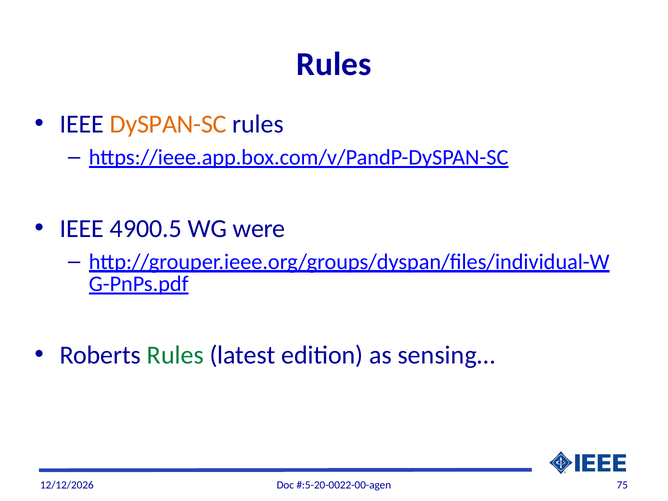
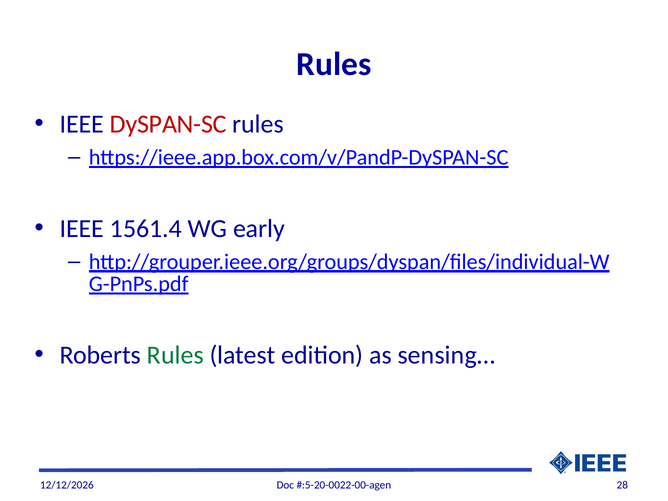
DySPAN-SC colour: orange -> red
4900.5: 4900.5 -> 1561.4
were: were -> early
75: 75 -> 28
